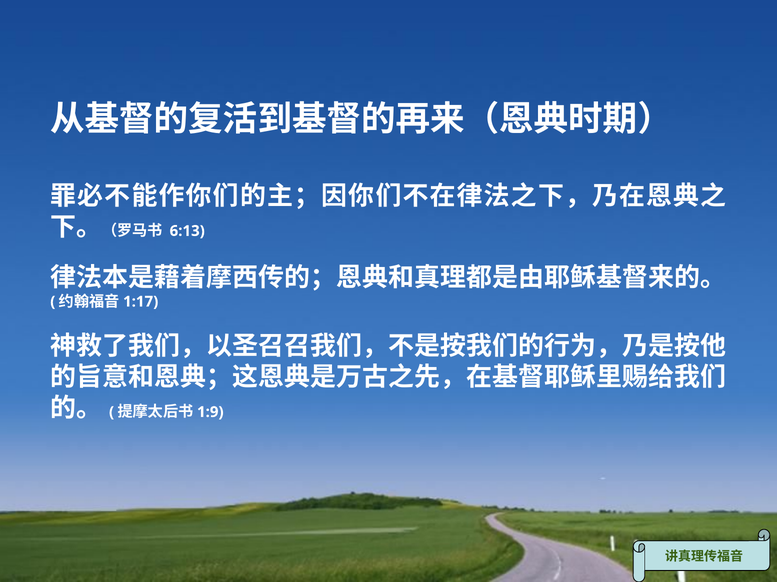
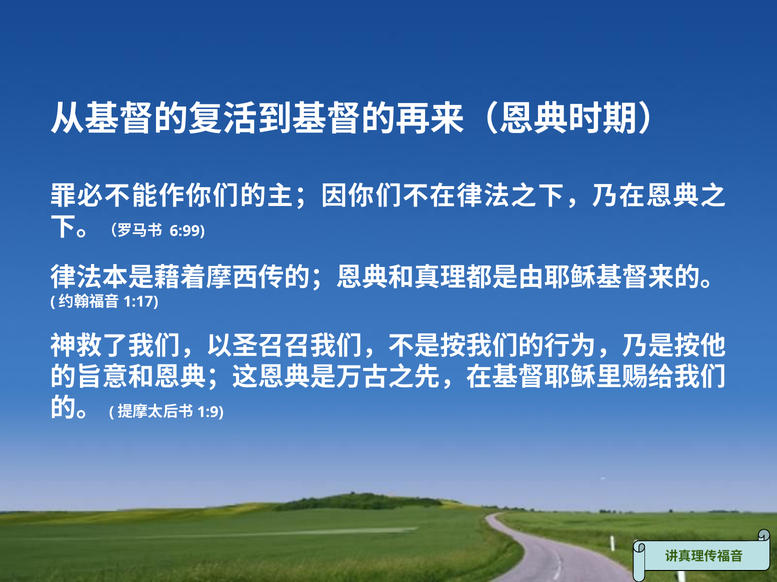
6:13: 6:13 -> 6:99
